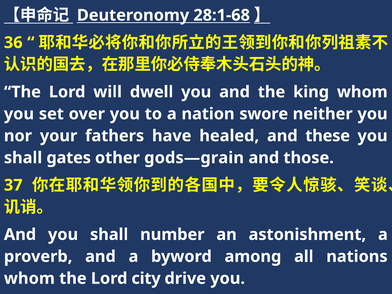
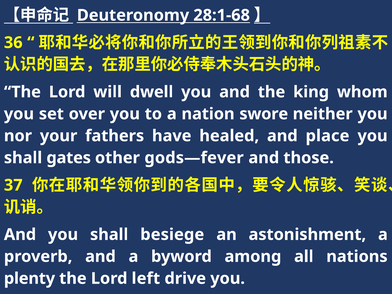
these: these -> place
gods—grain: gods—grain -> gods—fever
number: number -> besiege
whom at (29, 278): whom -> plenty
city: city -> left
